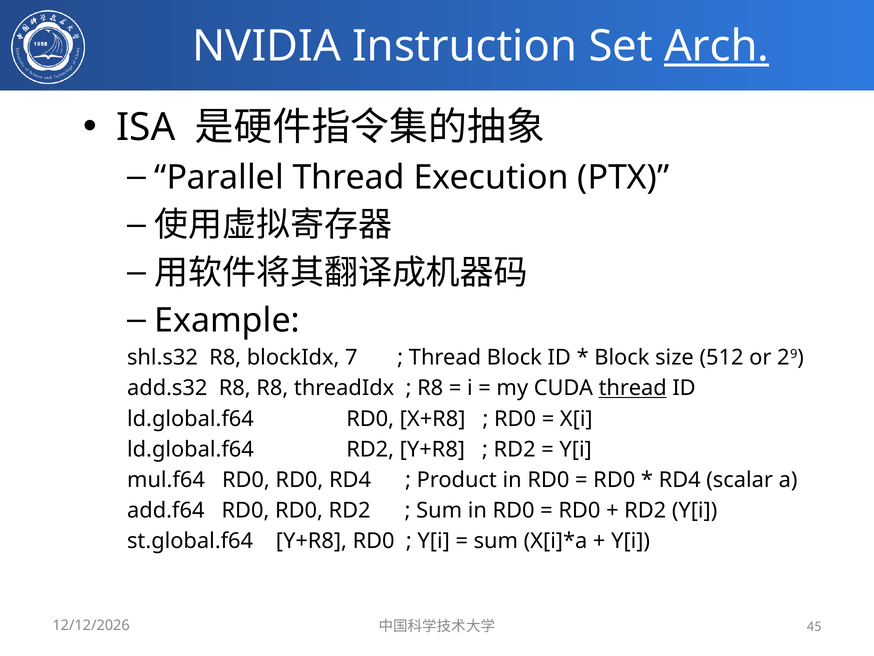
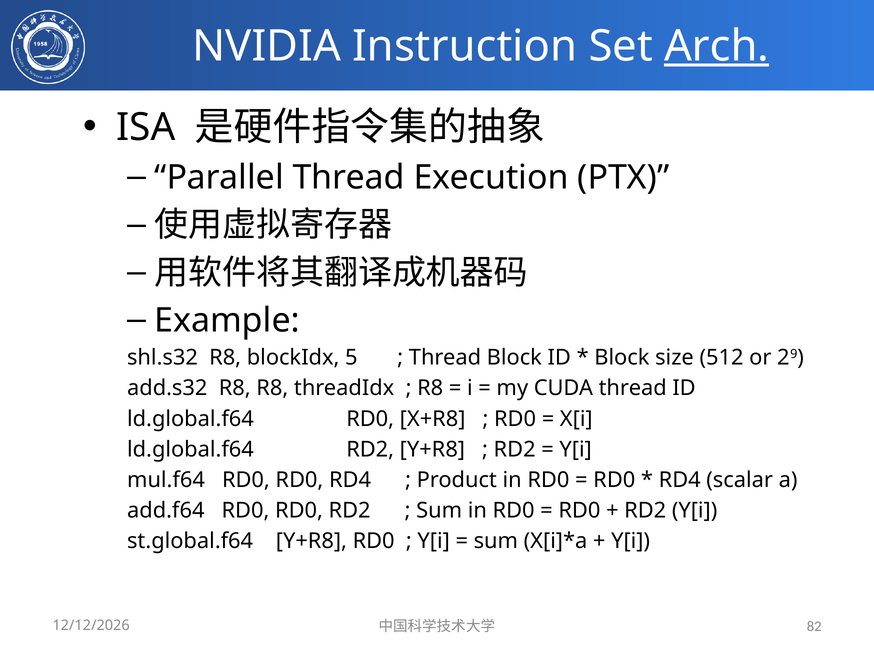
7: 7 -> 5
thread at (633, 388) underline: present -> none
45: 45 -> 82
